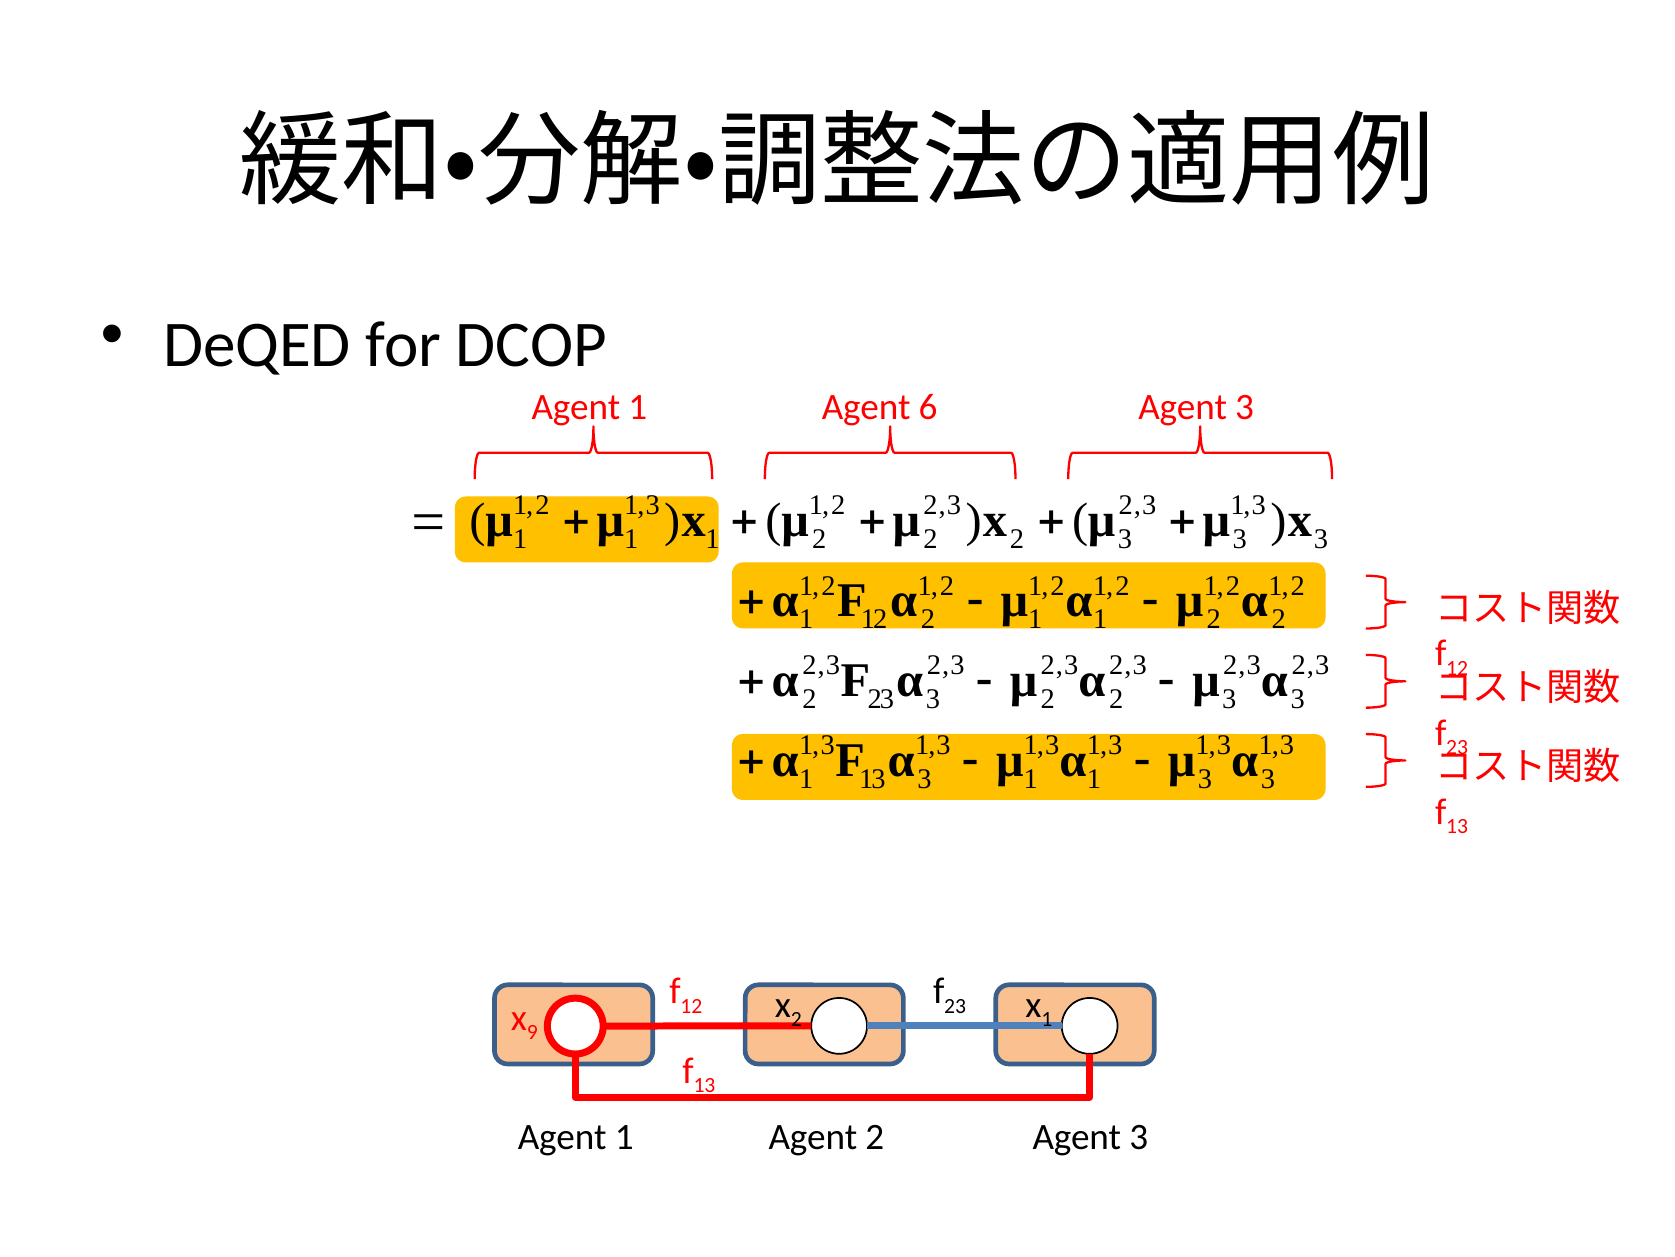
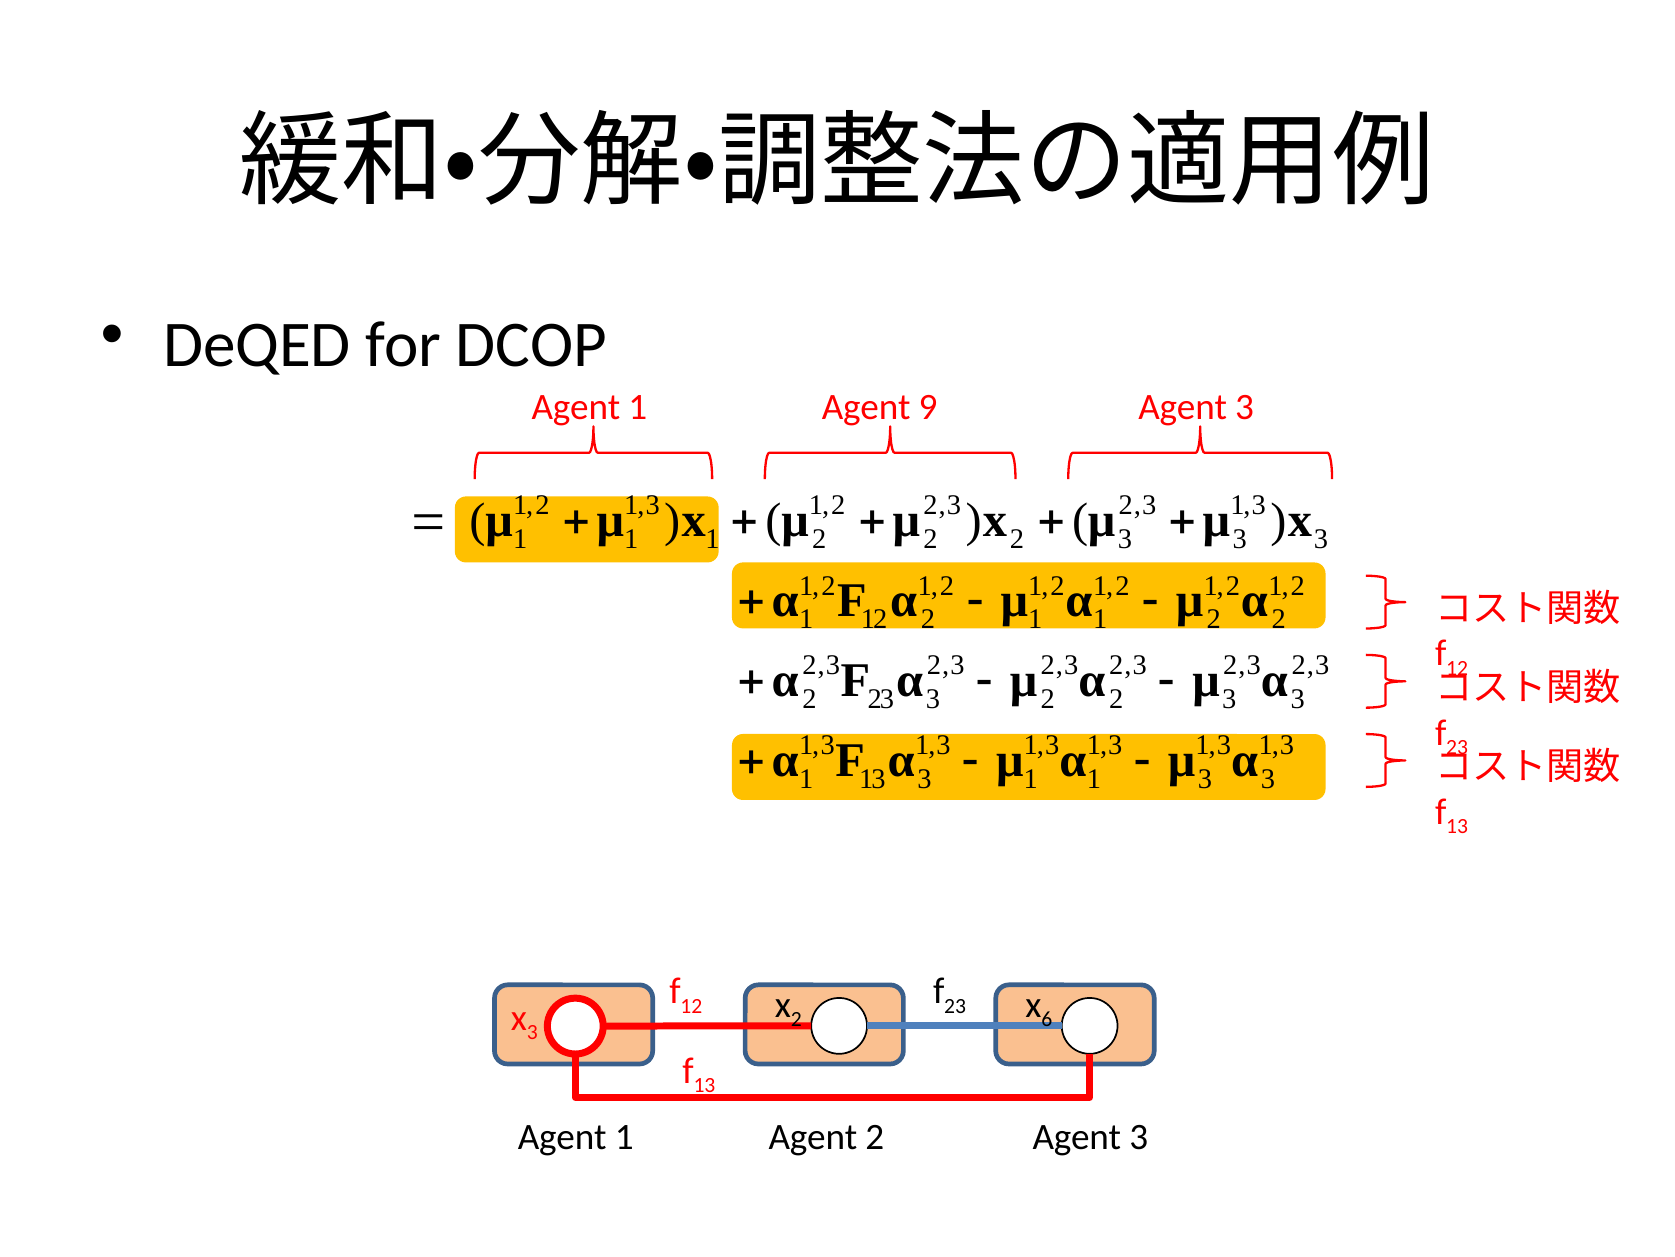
6: 6 -> 9
1 at (1047, 1019): 1 -> 6
9 at (532, 1032): 9 -> 3
